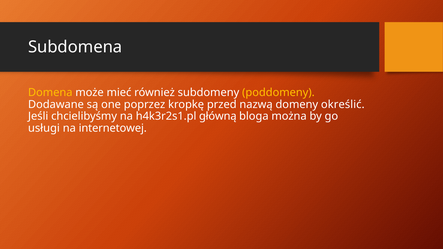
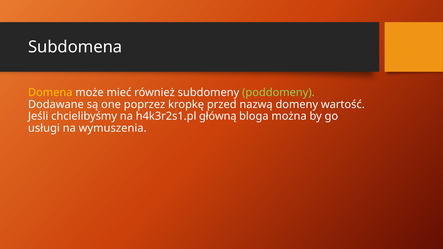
poddomeny colour: yellow -> light green
określić: określić -> wartość
internetowej: internetowej -> wymuszenia
